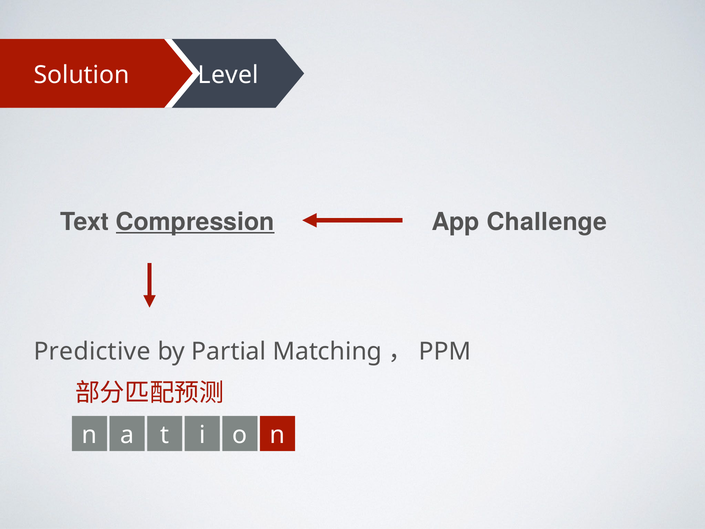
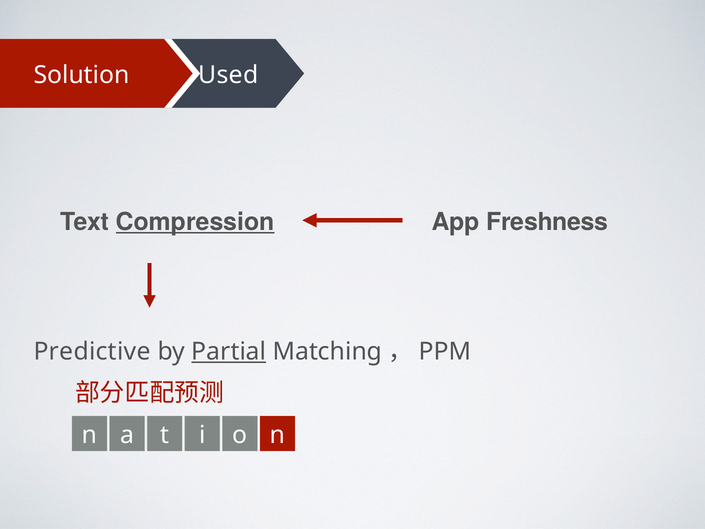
Level: Level -> Used
Challenge: Challenge -> Freshness
Partial underline: none -> present
